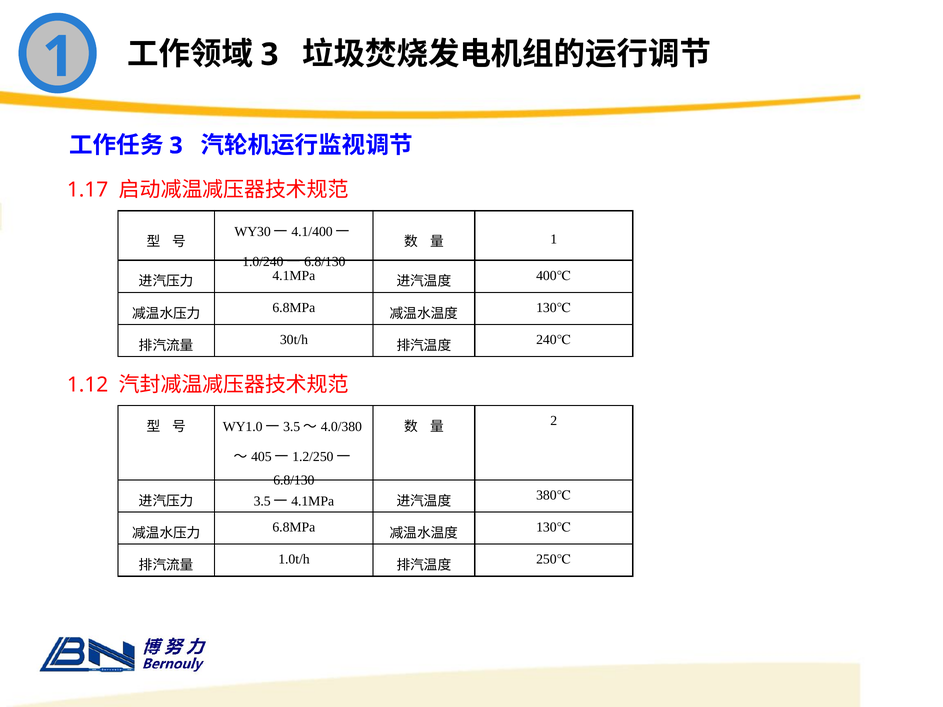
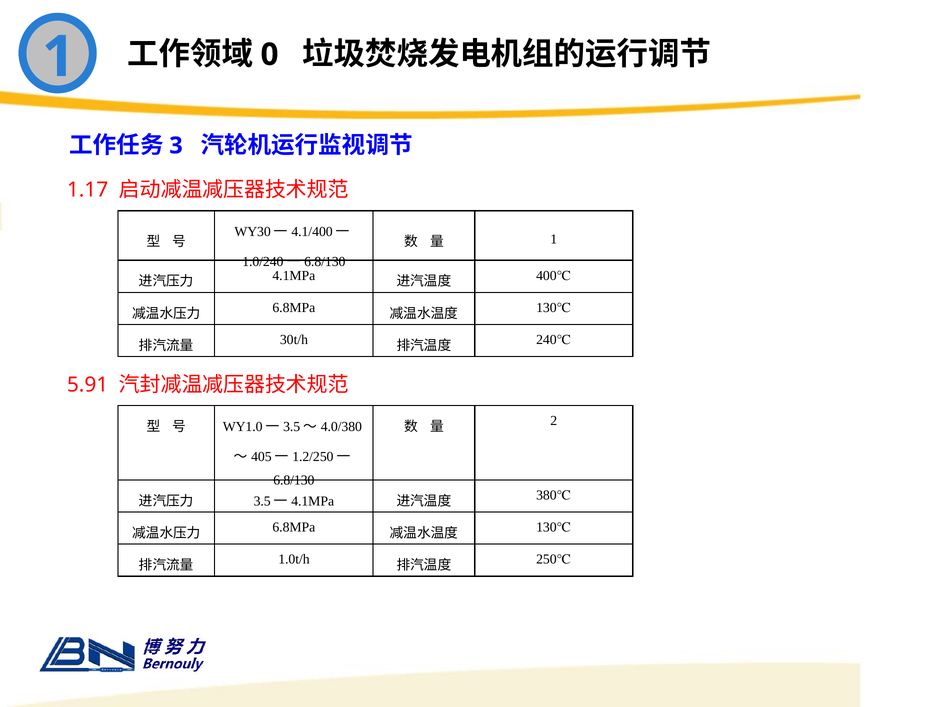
3 at (270, 55): 3 -> 0
1.12: 1.12 -> 5.91
